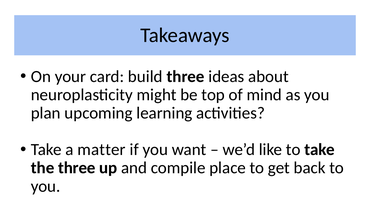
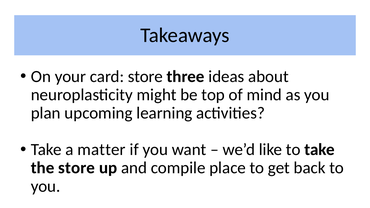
card build: build -> store
the three: three -> store
